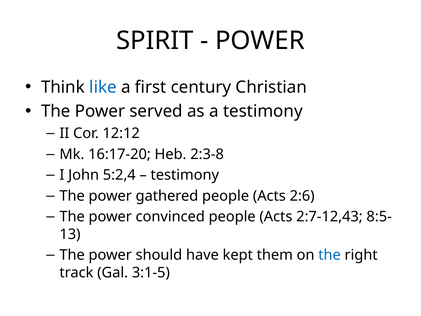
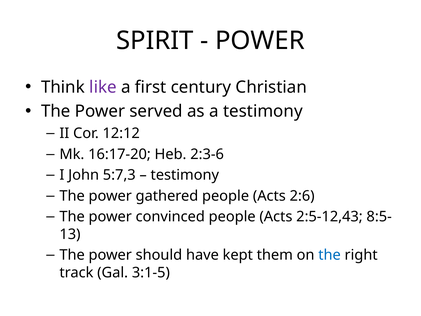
like colour: blue -> purple
2:3-8: 2:3-8 -> 2:3-6
5:2,4: 5:2,4 -> 5:7,3
2:7-12,43: 2:7-12,43 -> 2:5-12,43
